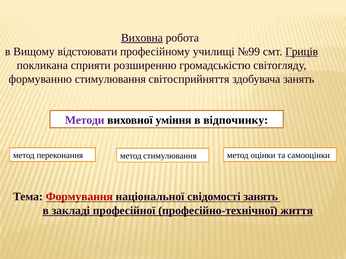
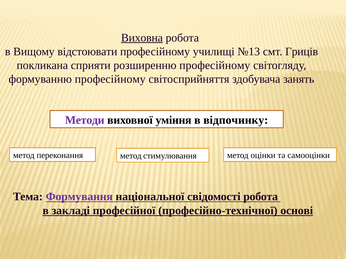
№99: №99 -> №13
Гриців underline: present -> none
розширенню громадськістю: громадськістю -> професійному
формуванню стимулювання: стимулювання -> професійному
Формування colour: red -> purple
свідомості занять: занять -> робота
життя: життя -> основі
